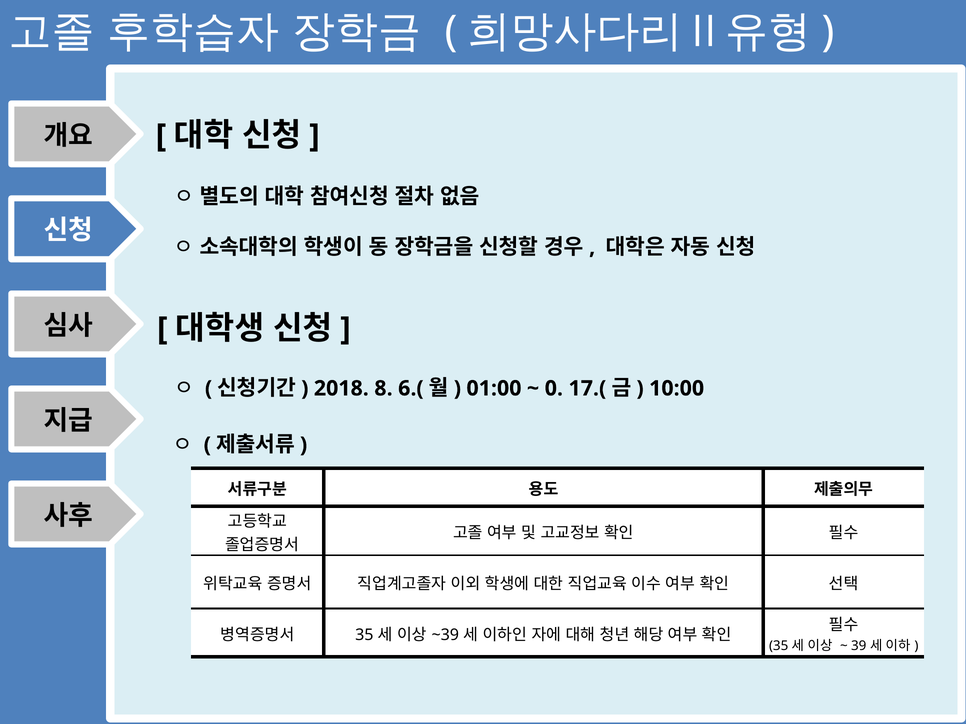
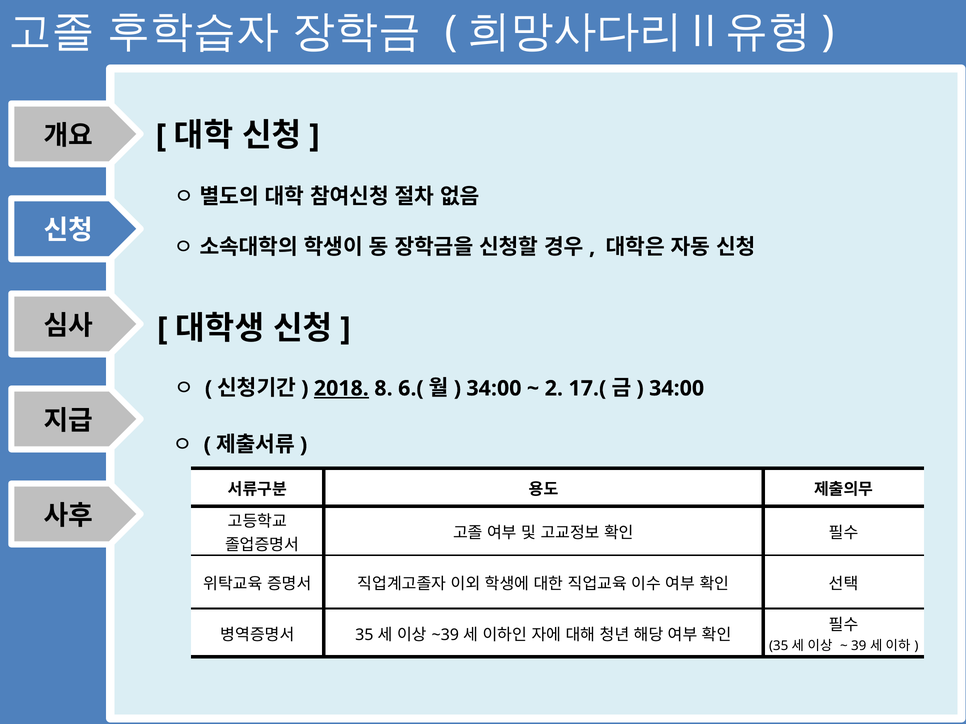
2018 underline: none -> present
01:00 at (494, 389): 01:00 -> 34:00
0: 0 -> 2
10:00 at (677, 389): 10:00 -> 34:00
